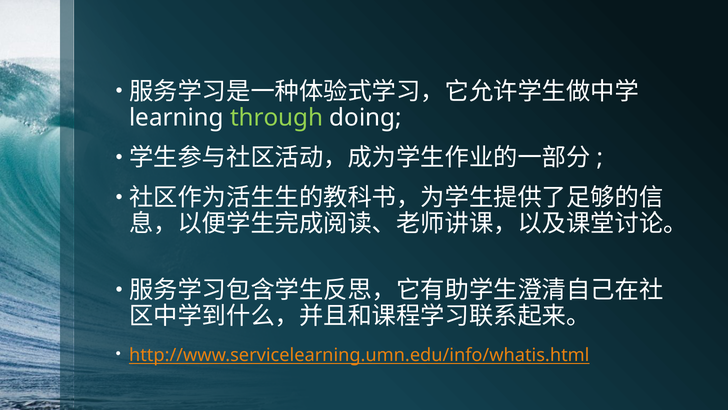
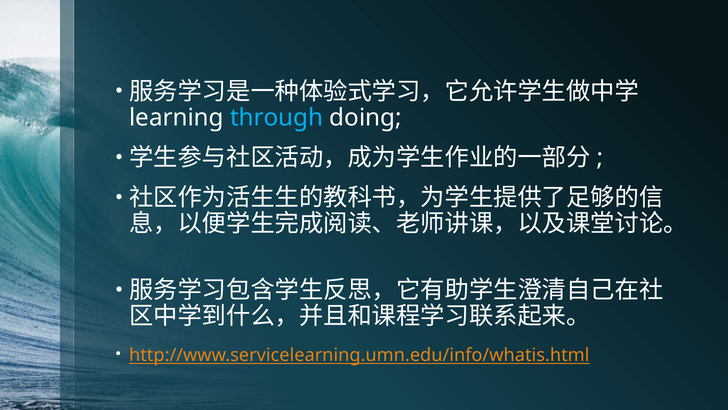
through colour: light green -> light blue
